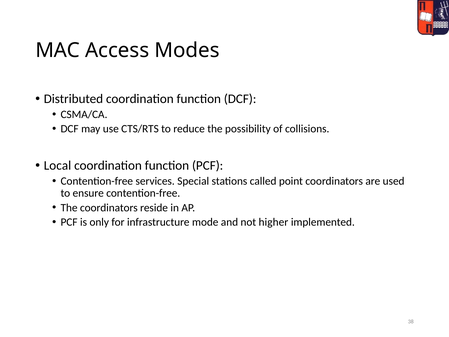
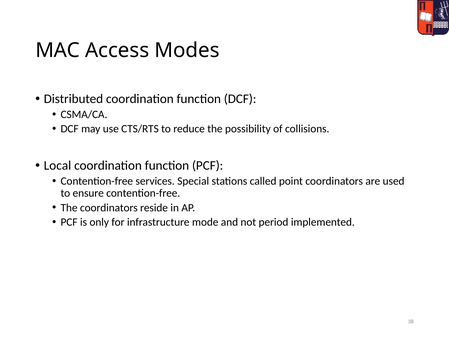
higher: higher -> period
